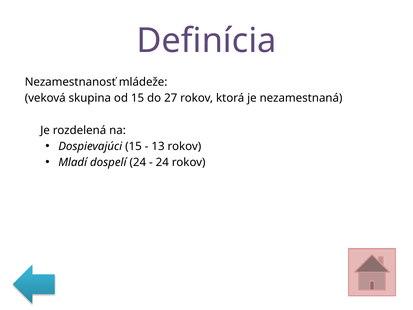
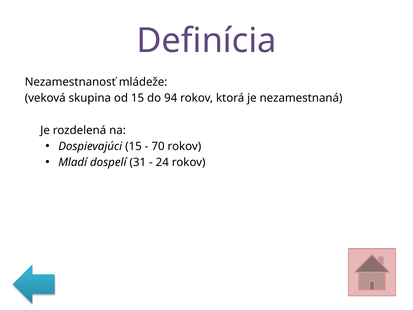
27: 27 -> 94
13: 13 -> 70
dospelí 24: 24 -> 31
